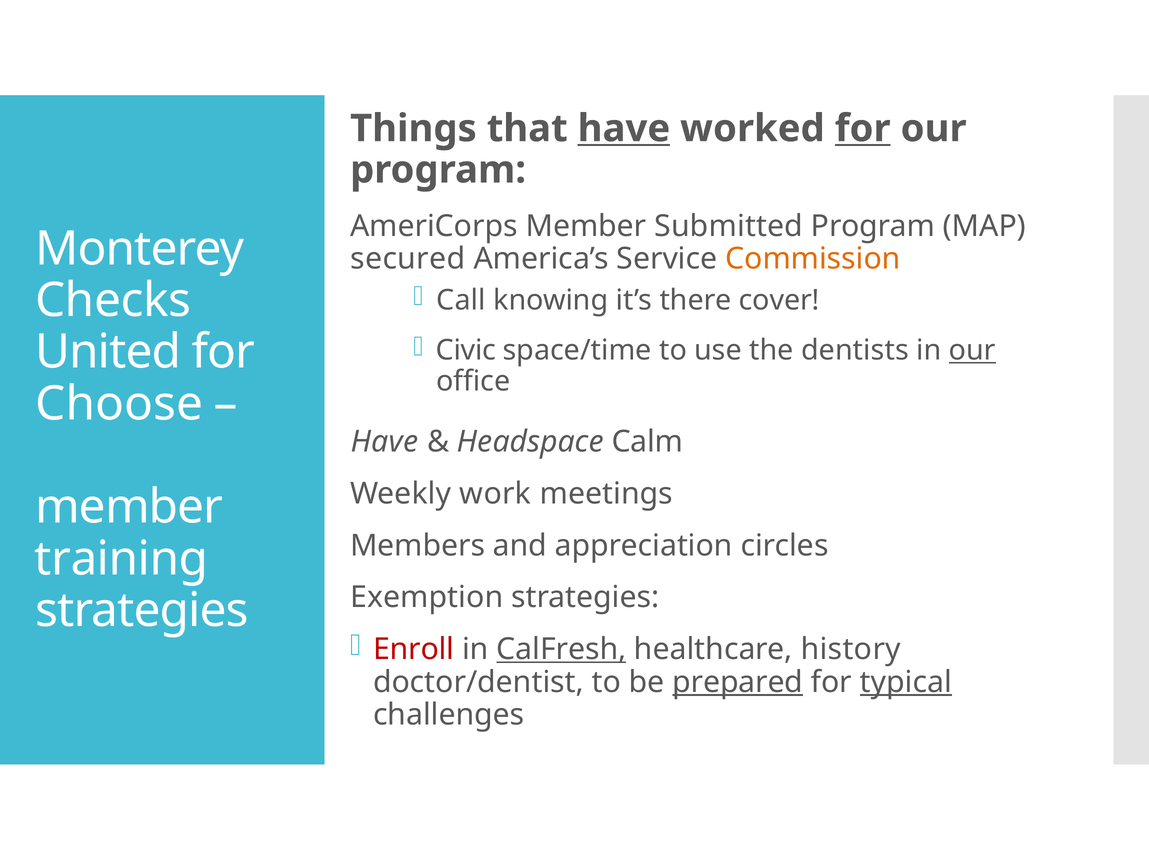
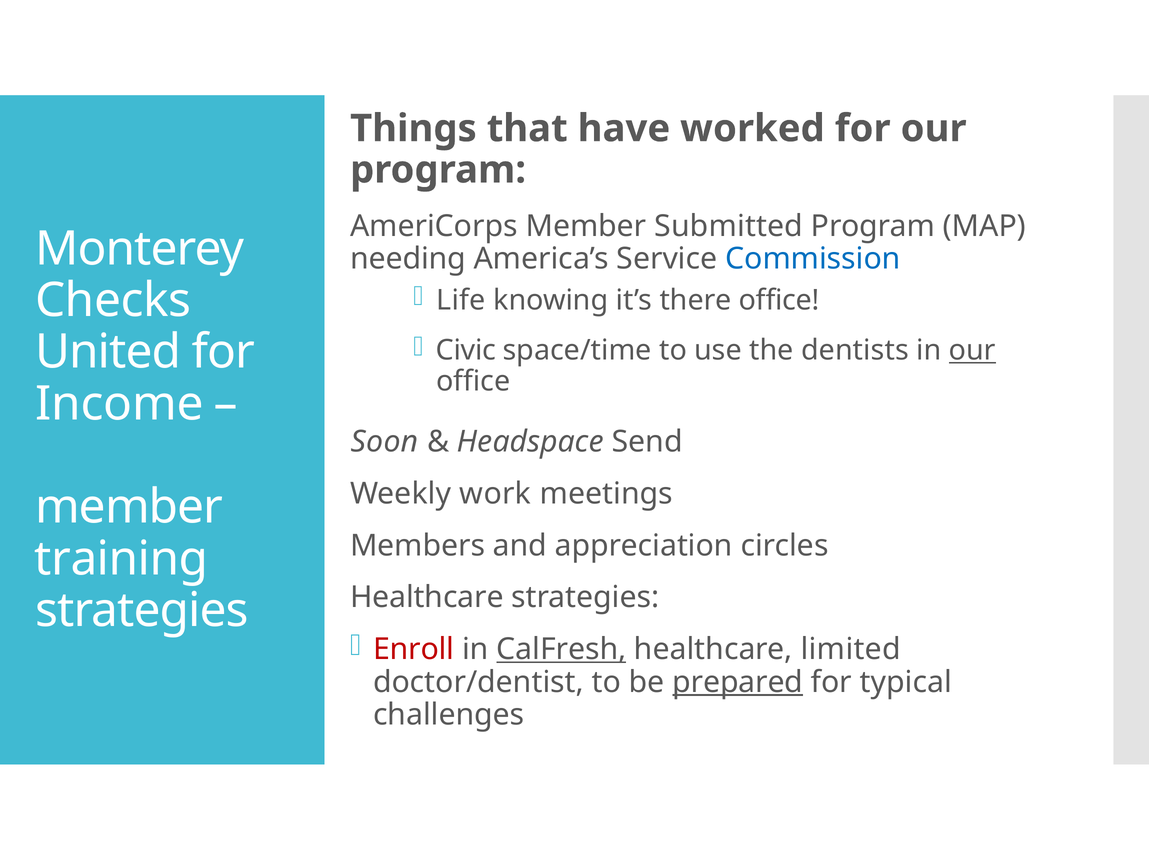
have at (624, 129) underline: present -> none
for at (863, 129) underline: present -> none
secured: secured -> needing
Commission colour: orange -> blue
Call: Call -> Life
there cover: cover -> office
Choose: Choose -> Income
Have at (385, 442): Have -> Soon
Calm: Calm -> Send
Exemption at (427, 598): Exemption -> Healthcare
history: history -> limited
typical underline: present -> none
